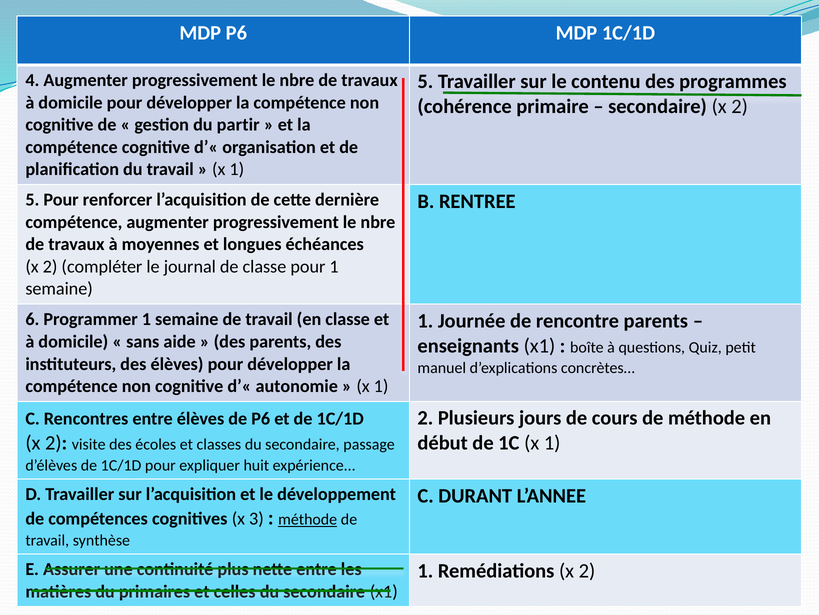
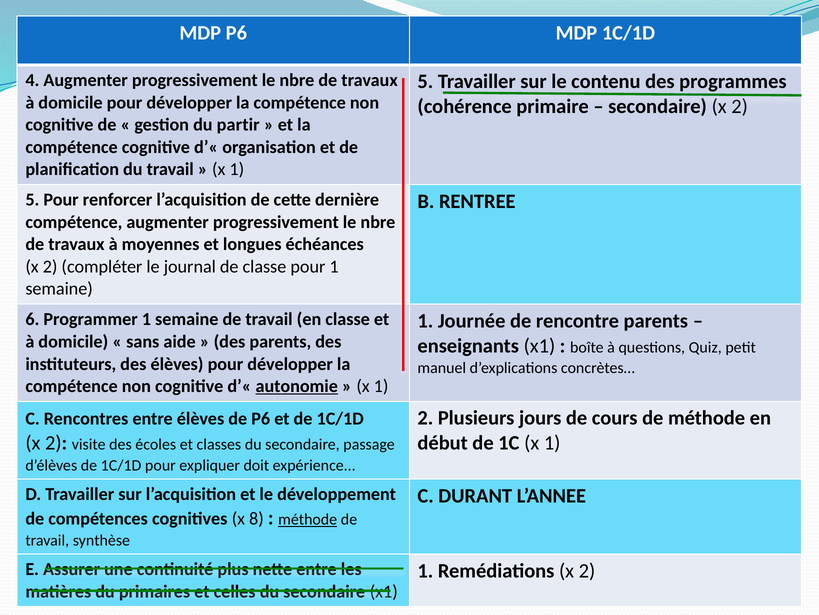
autonomie underline: none -> present
huit: huit -> doit
3: 3 -> 8
